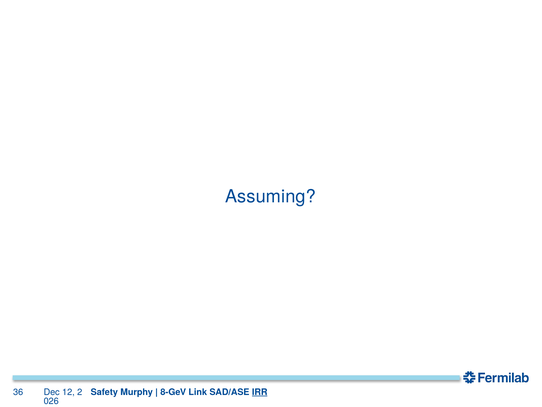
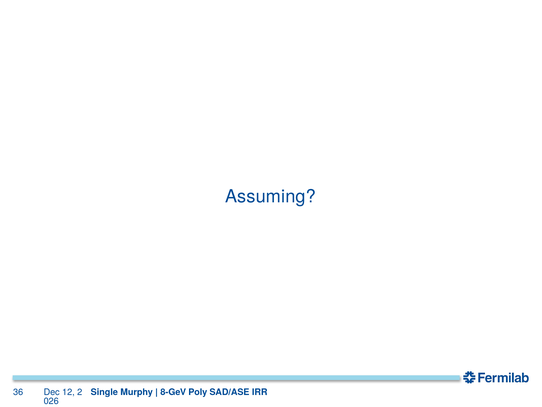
Safety: Safety -> Single
Link: Link -> Poly
IRR underline: present -> none
